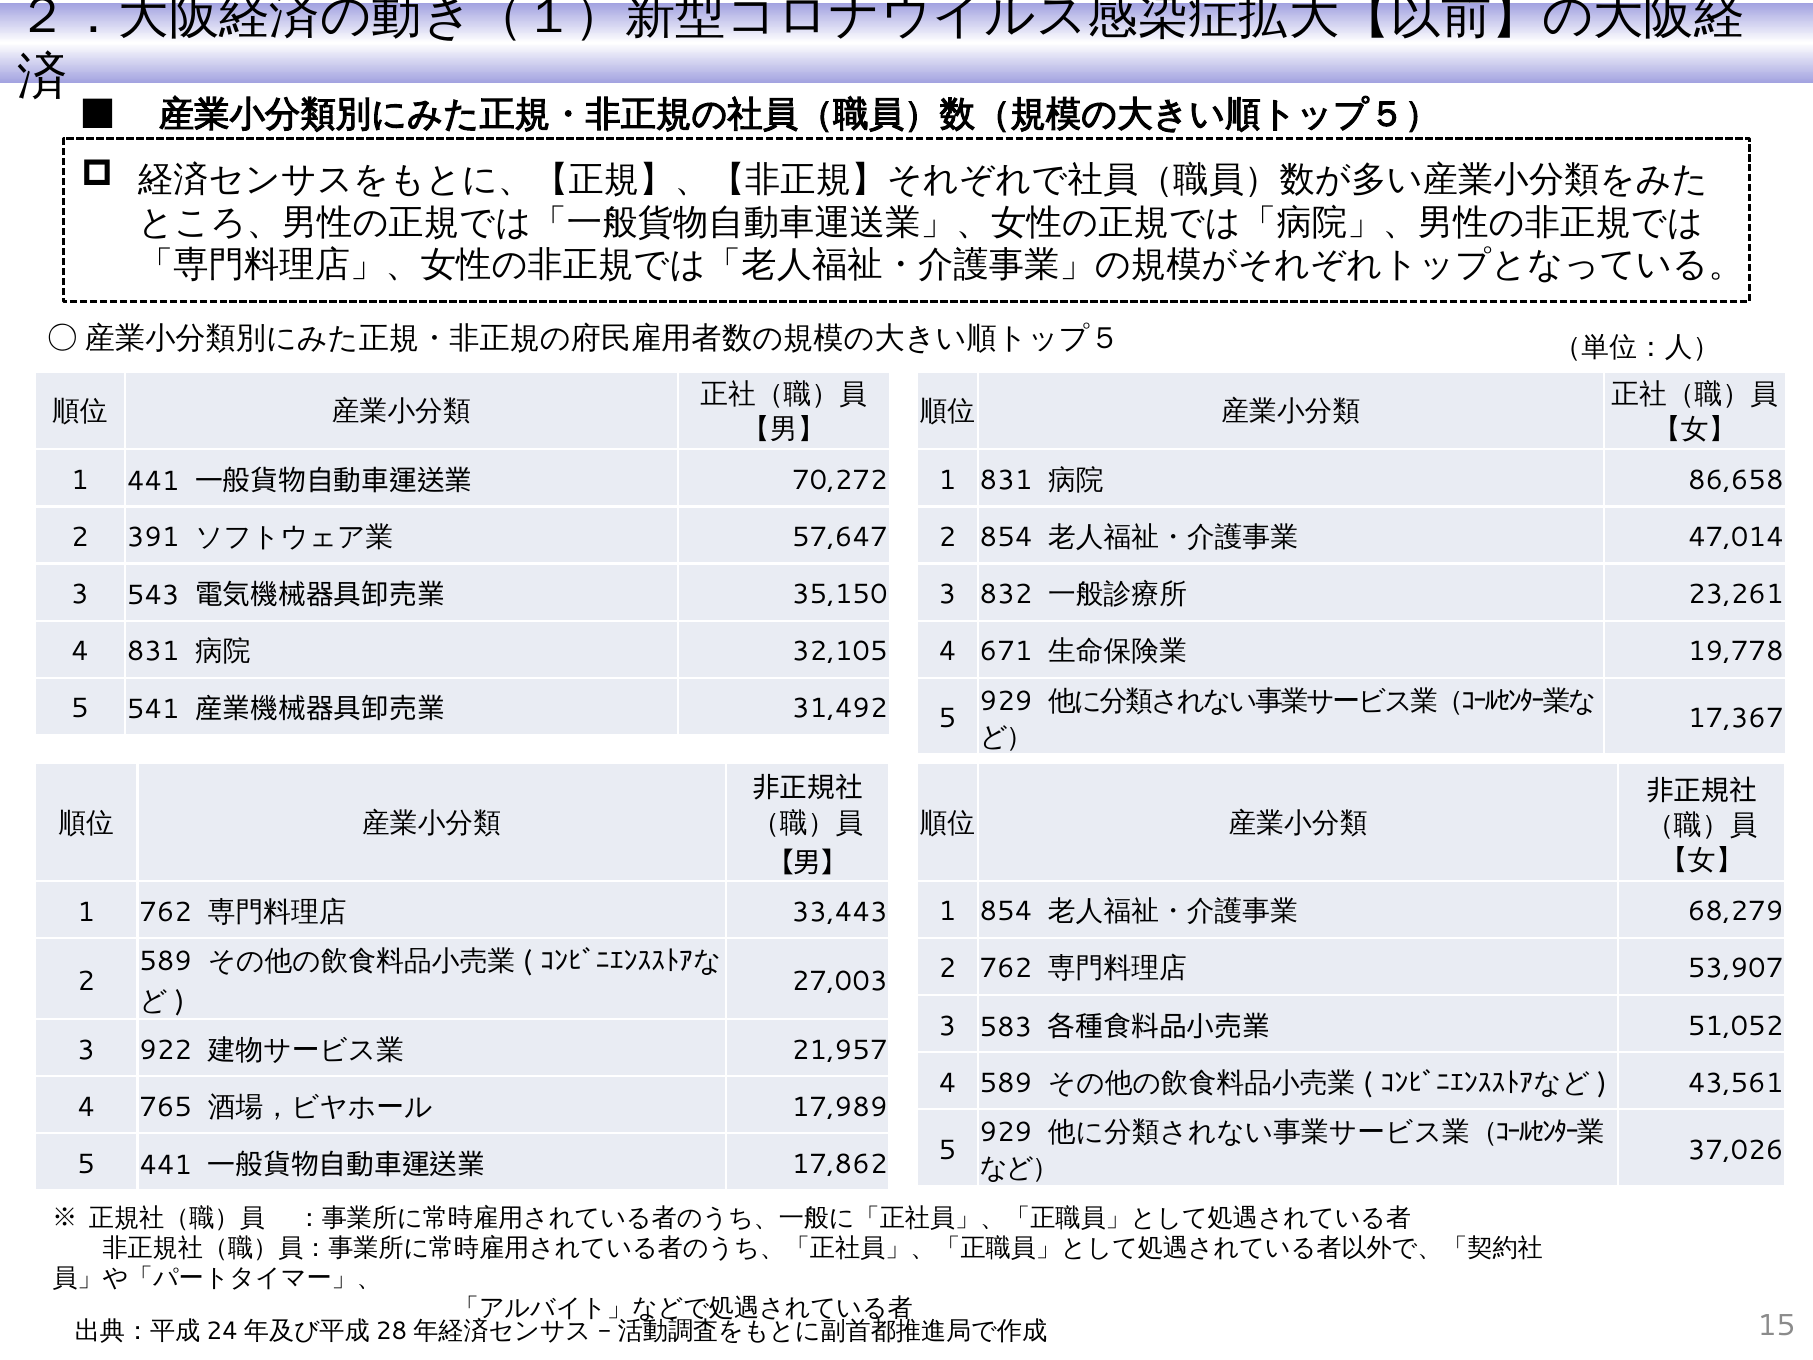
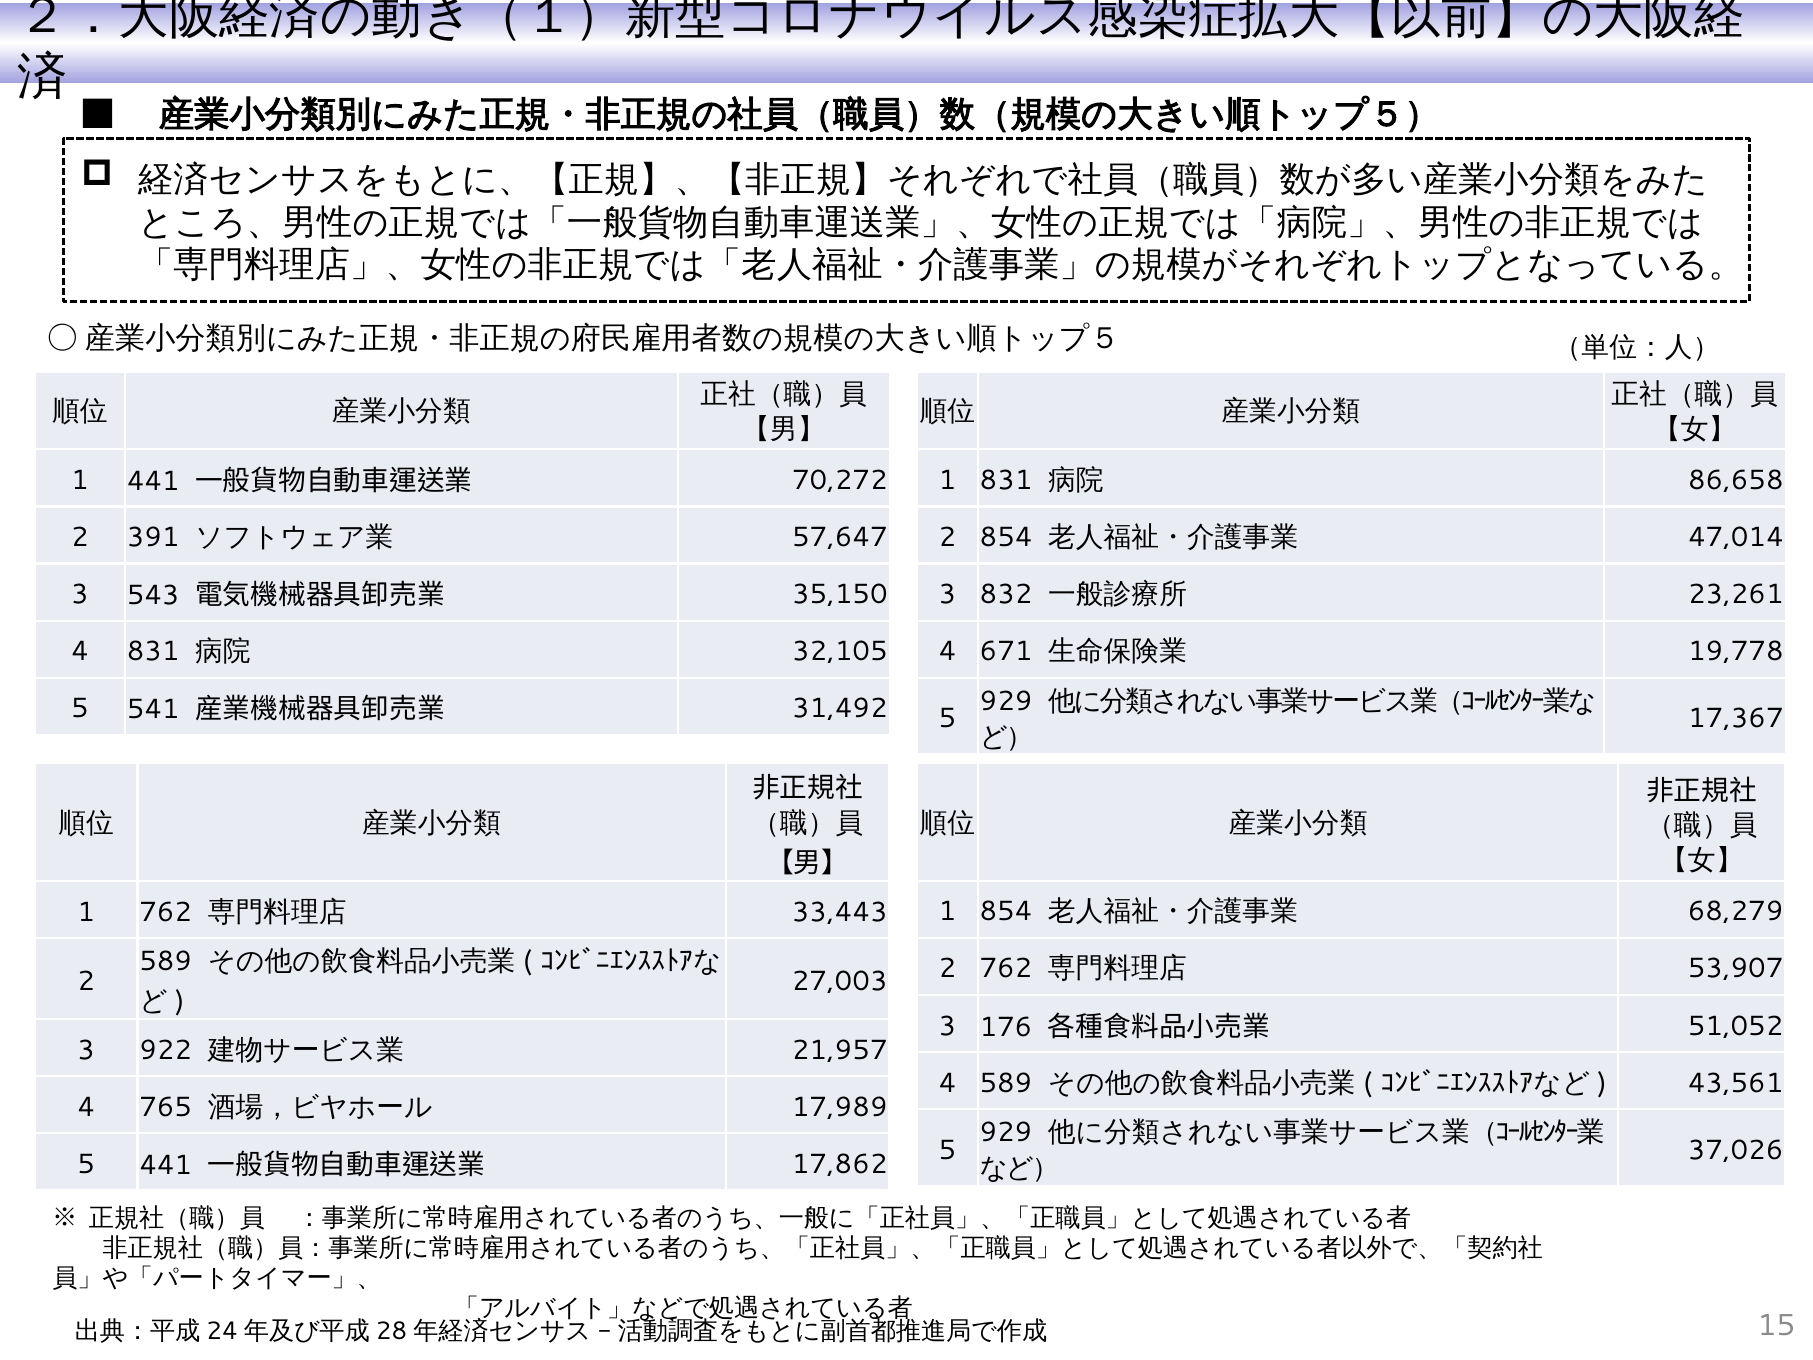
583: 583 -> 176
